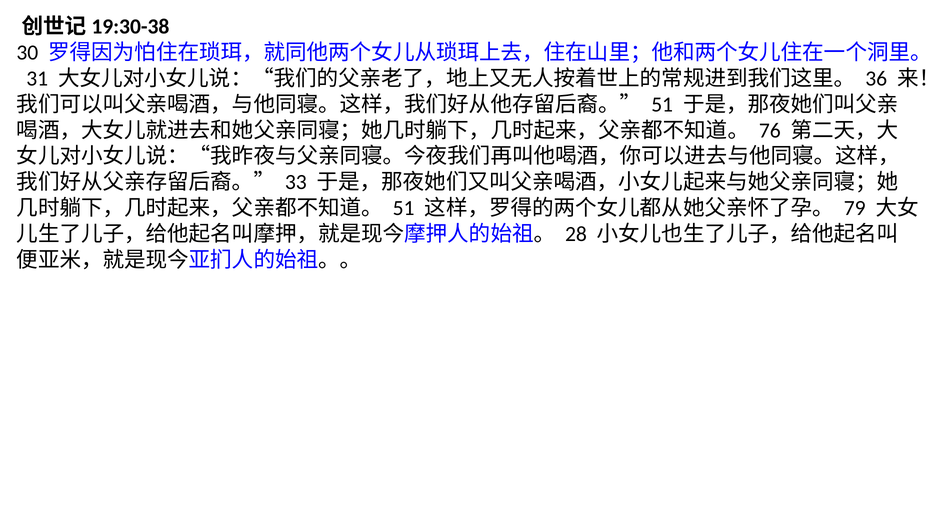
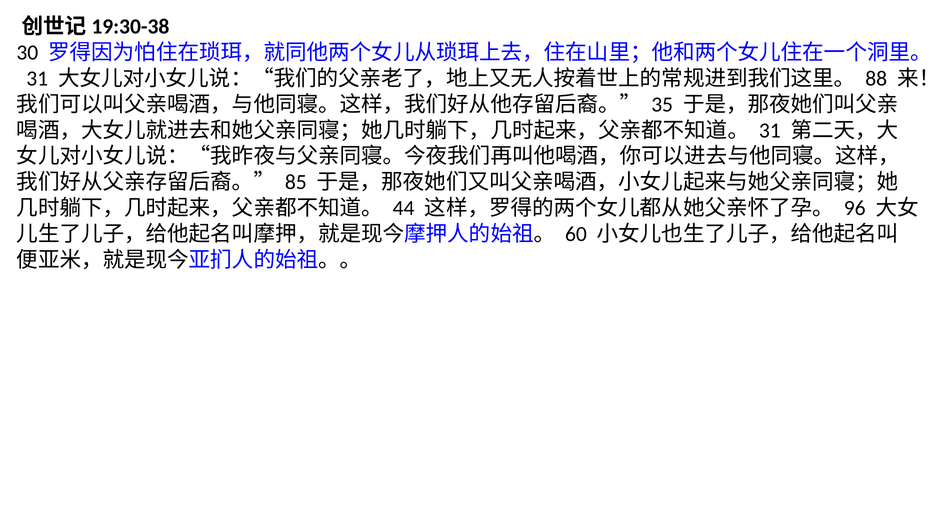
36: 36 -> 88
51 at (662, 105): 51 -> 35
76 at (770, 130): 76 -> 31
33: 33 -> 85
51 at (404, 208): 51 -> 44
79: 79 -> 96
28: 28 -> 60
